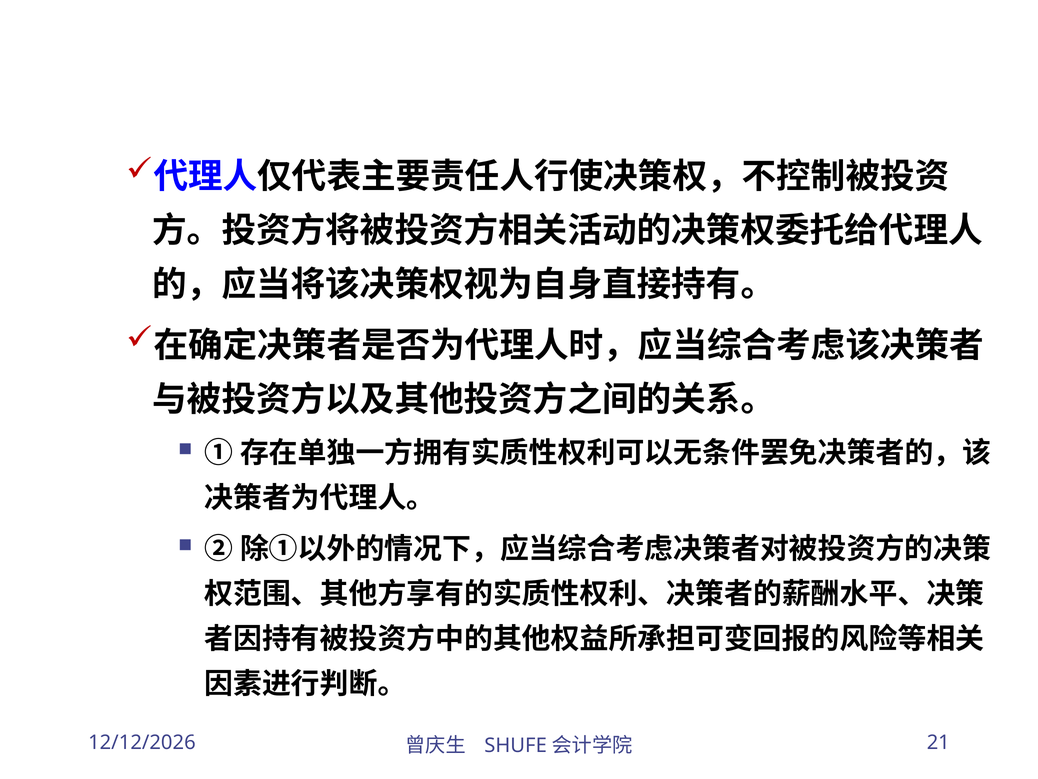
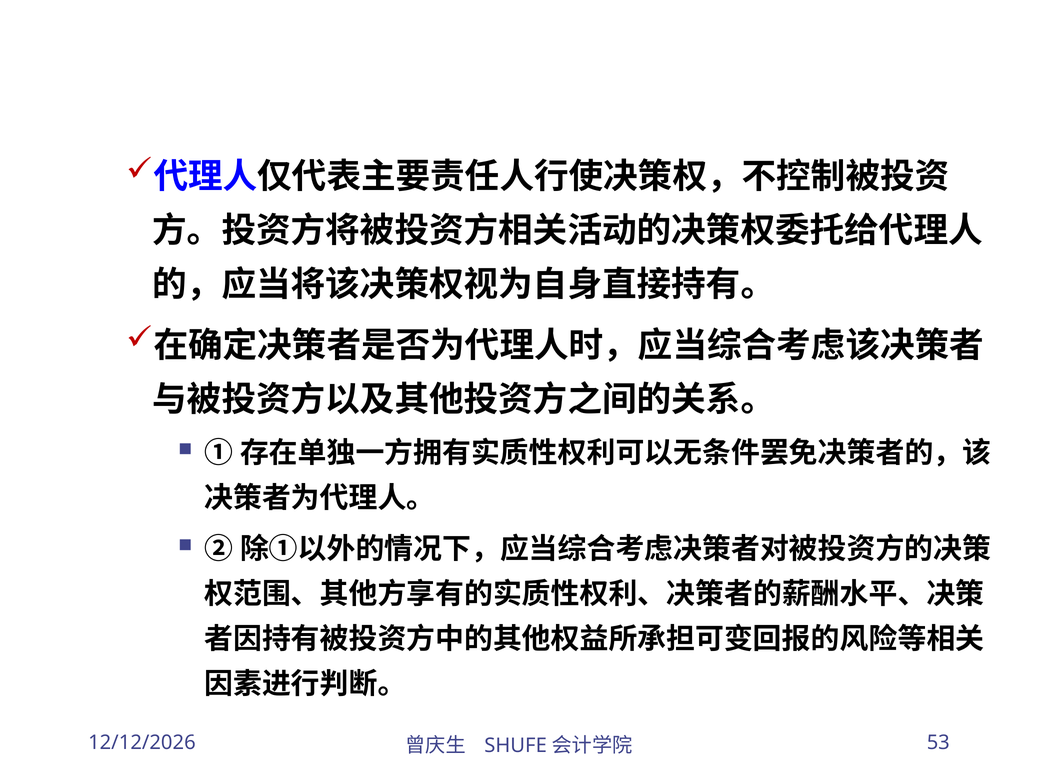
21: 21 -> 53
